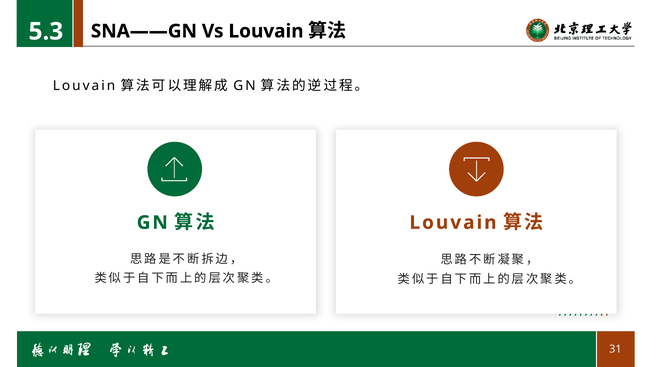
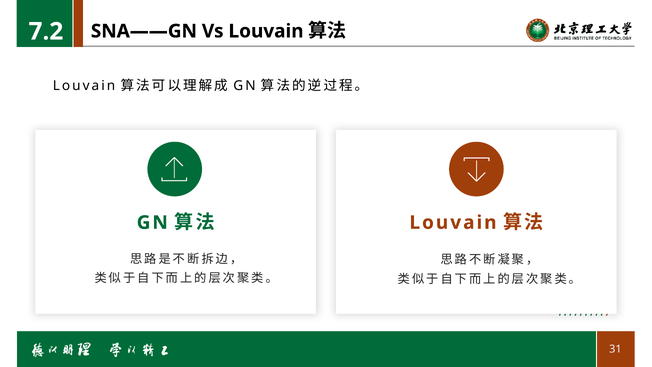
5.3: 5.3 -> 7.2
